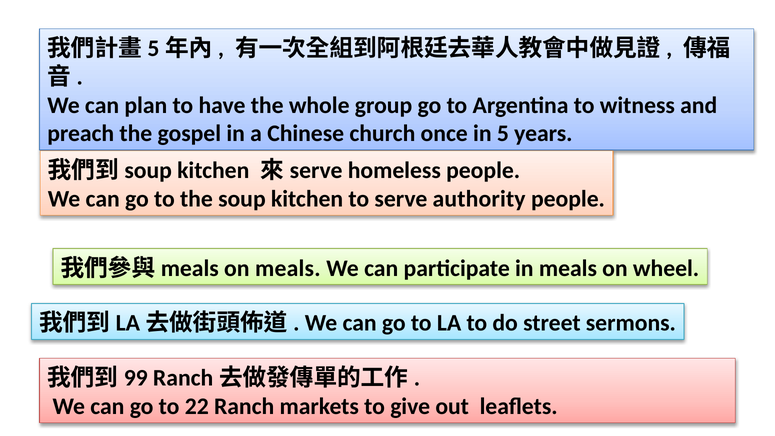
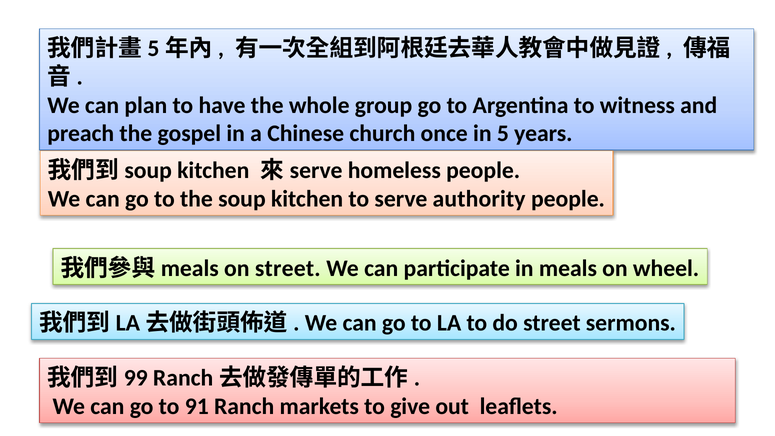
on meals: meals -> street
22: 22 -> 91
